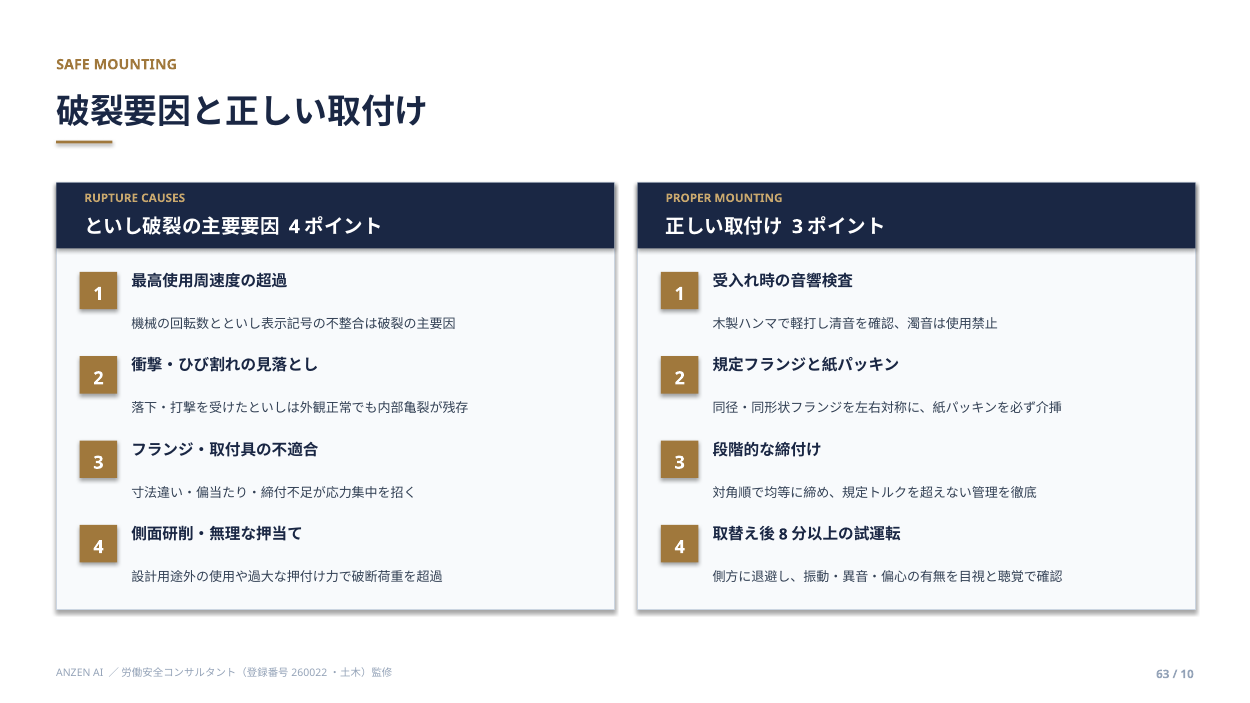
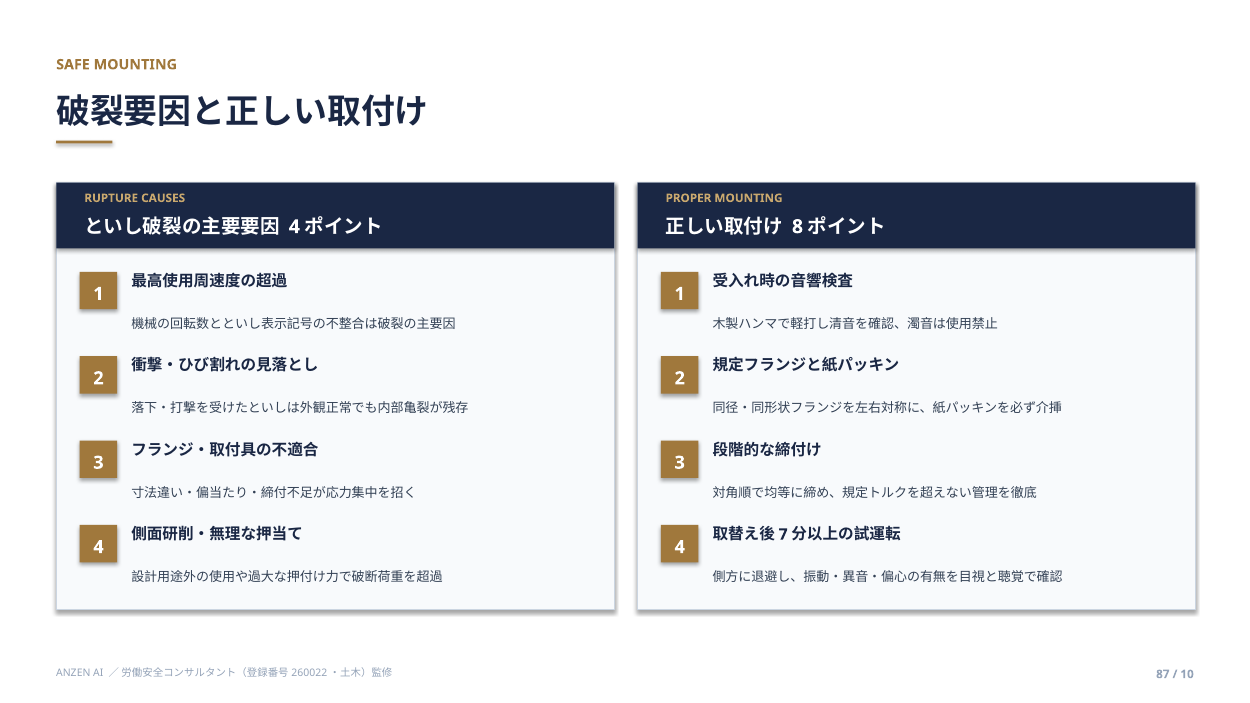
3 at (797, 227): 3 -> 8
8: 8 -> 7
63: 63 -> 87
